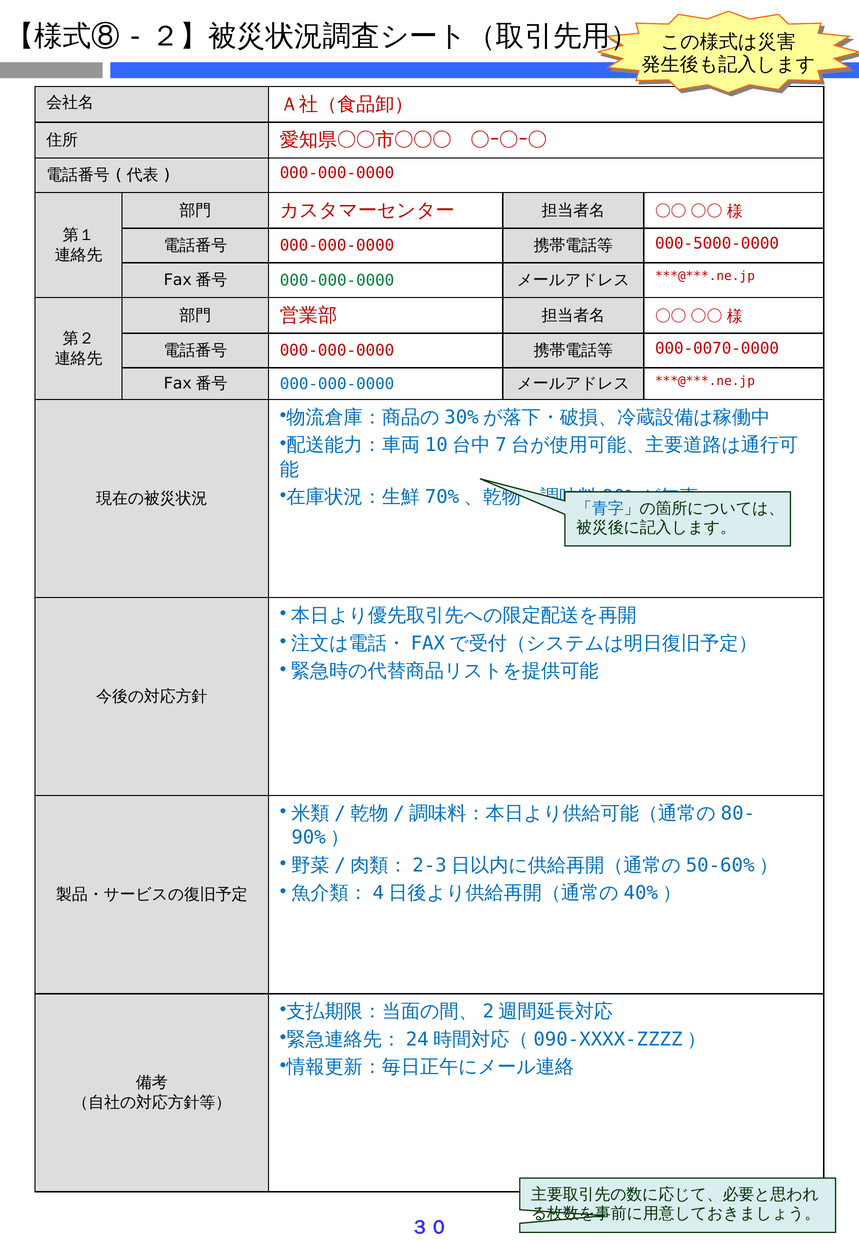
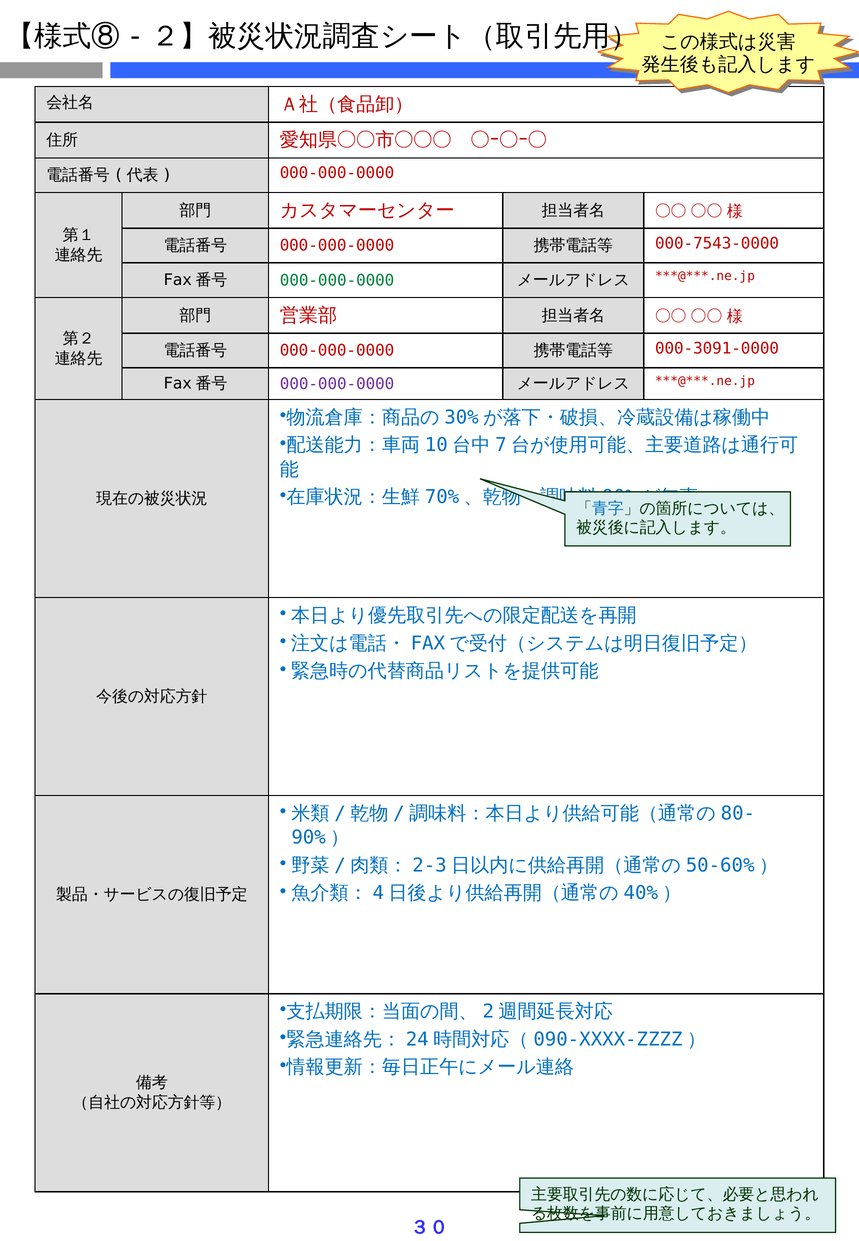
000-5000-0000: 000-5000-0000 -> 000-7543-0000
000-0070-0000: 000-0070-0000 -> 000-3091-0000
000-000-0000 at (337, 384) colour: blue -> purple
